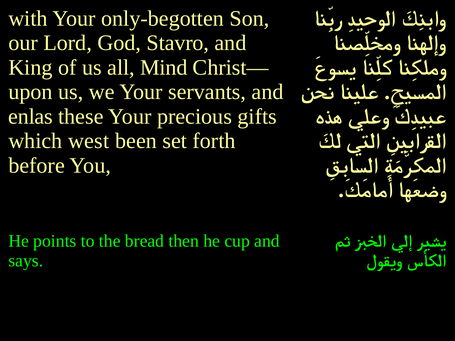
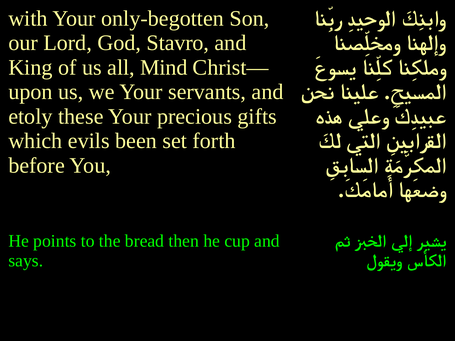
enlas: enlas -> etoly
west: west -> evils
